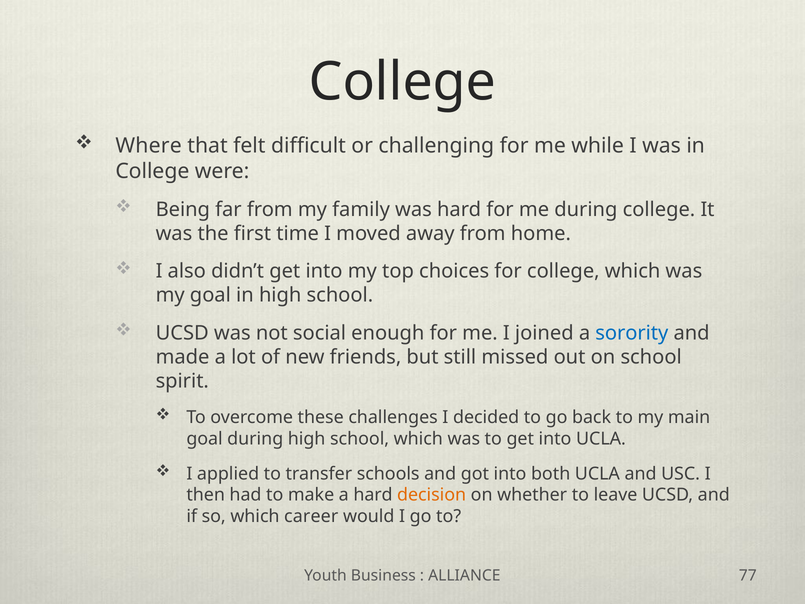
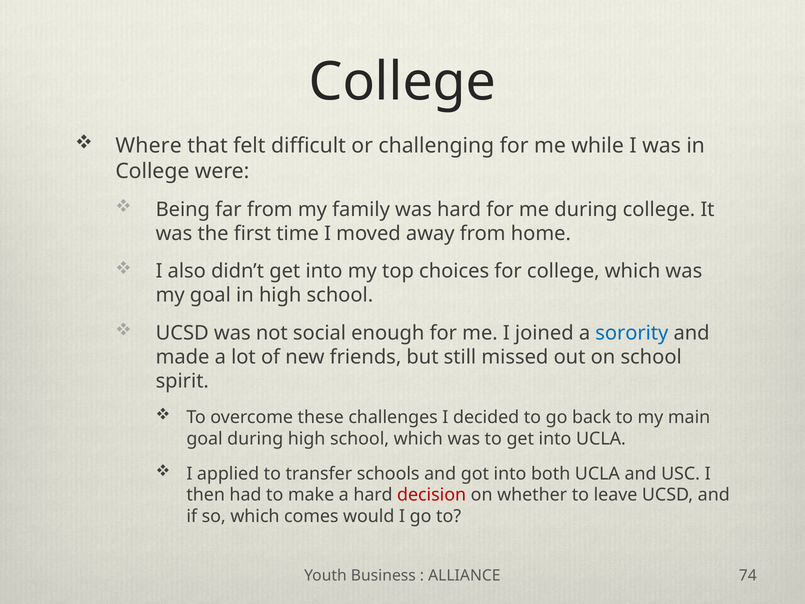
decision colour: orange -> red
career: career -> comes
77: 77 -> 74
